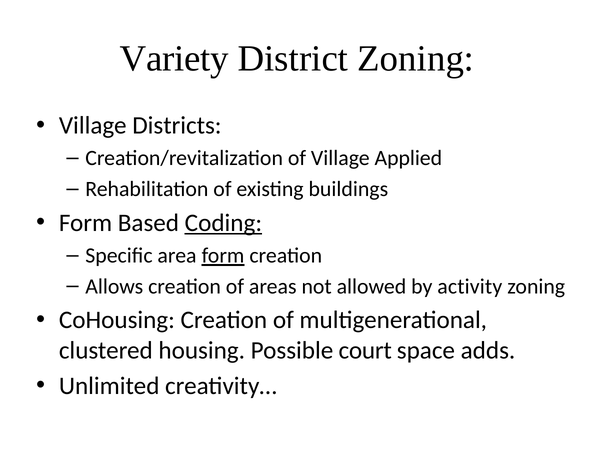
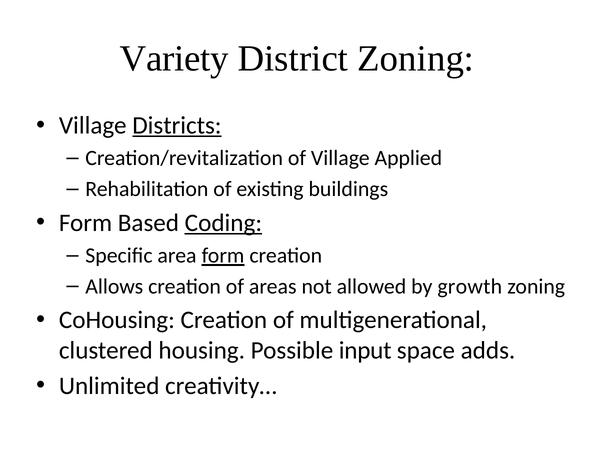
Districts underline: none -> present
activity: activity -> growth
court: court -> input
